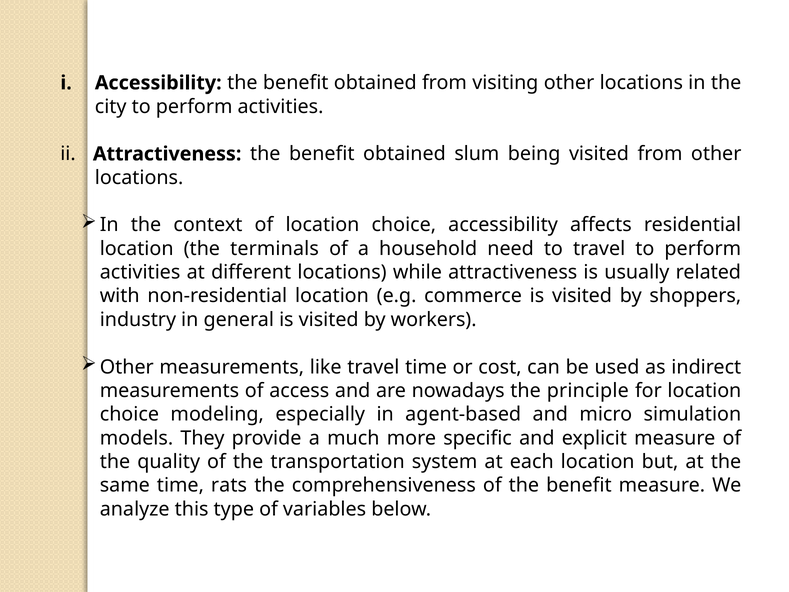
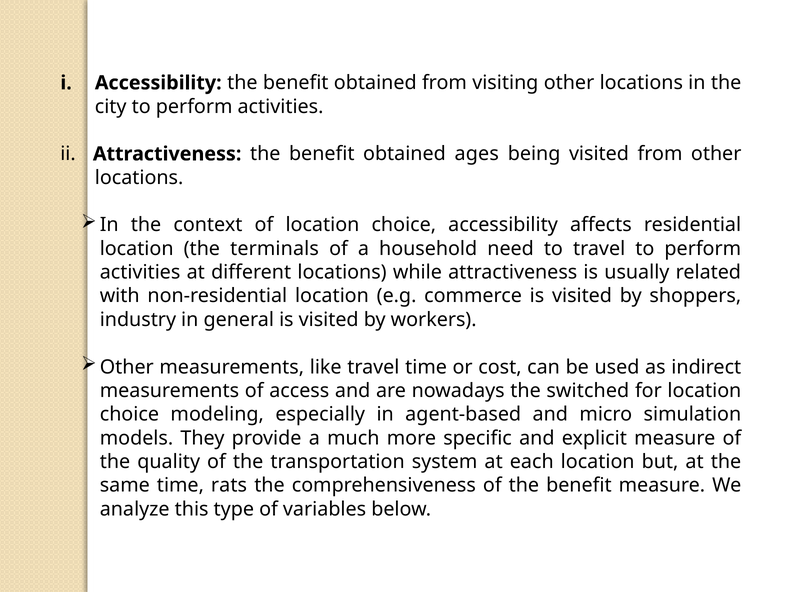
slum: slum -> ages
principle: principle -> switched
